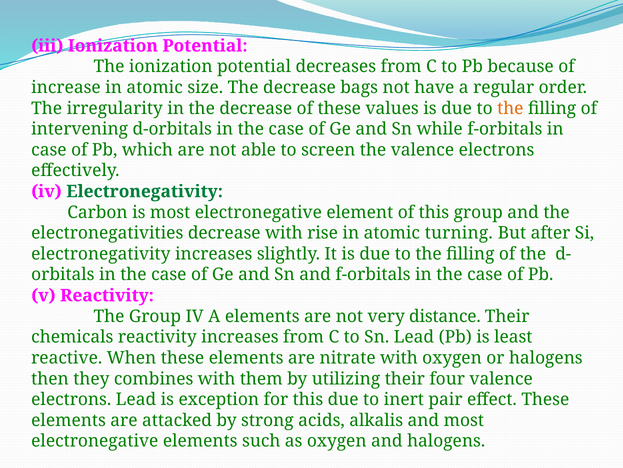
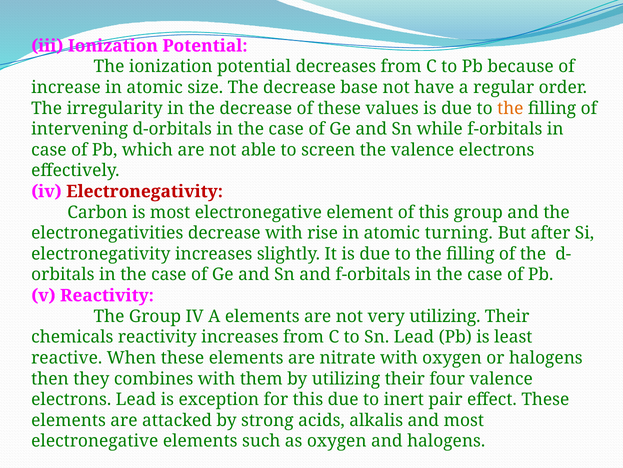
bags: bags -> base
Electronegativity at (145, 191) colour: green -> red
very distance: distance -> utilizing
